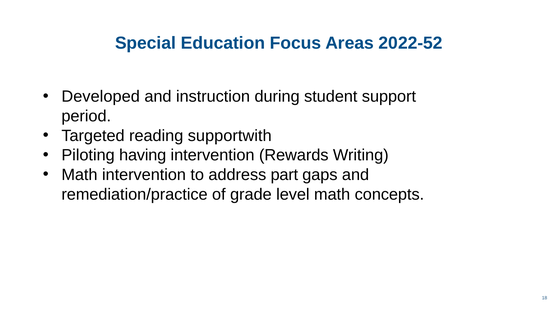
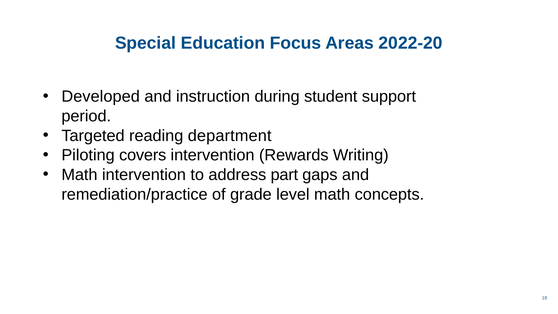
2022-52: 2022-52 -> 2022-20
supportwith: supportwith -> department
having: having -> covers
